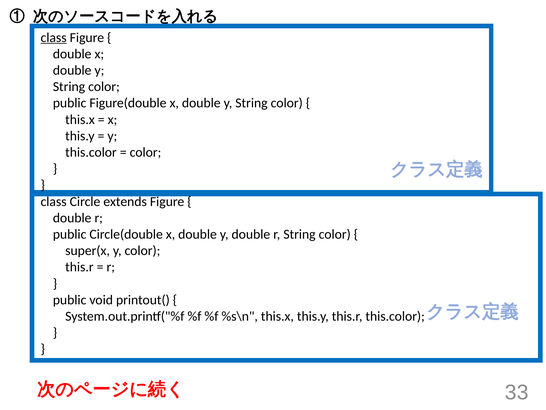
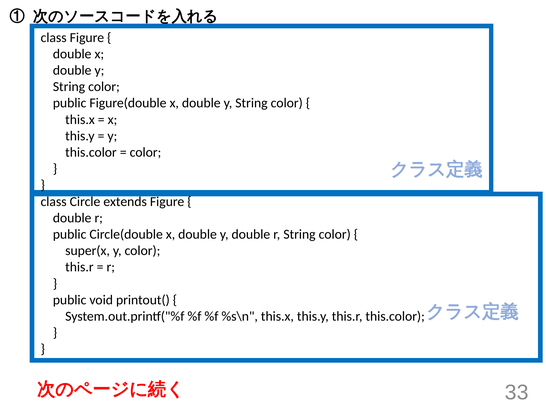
class at (54, 37) underline: present -> none
